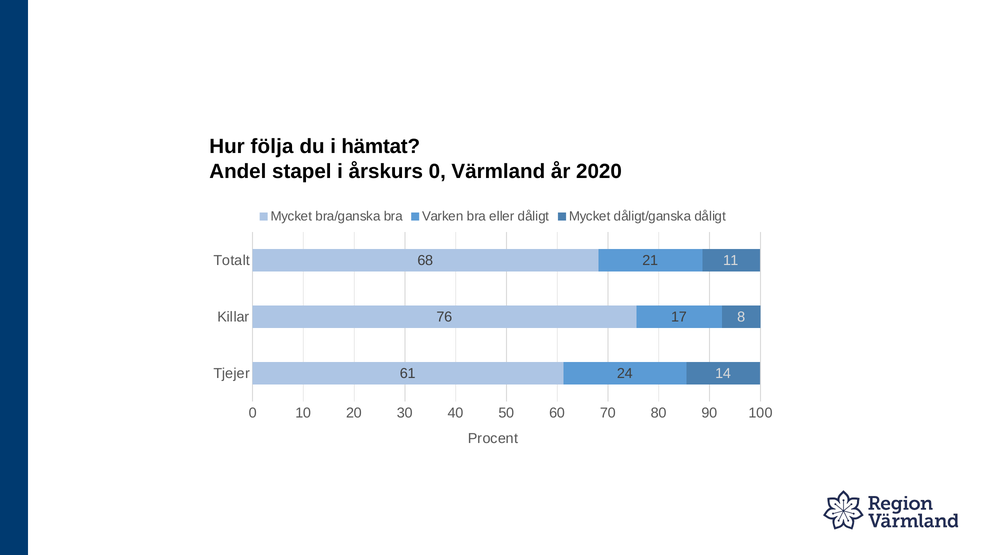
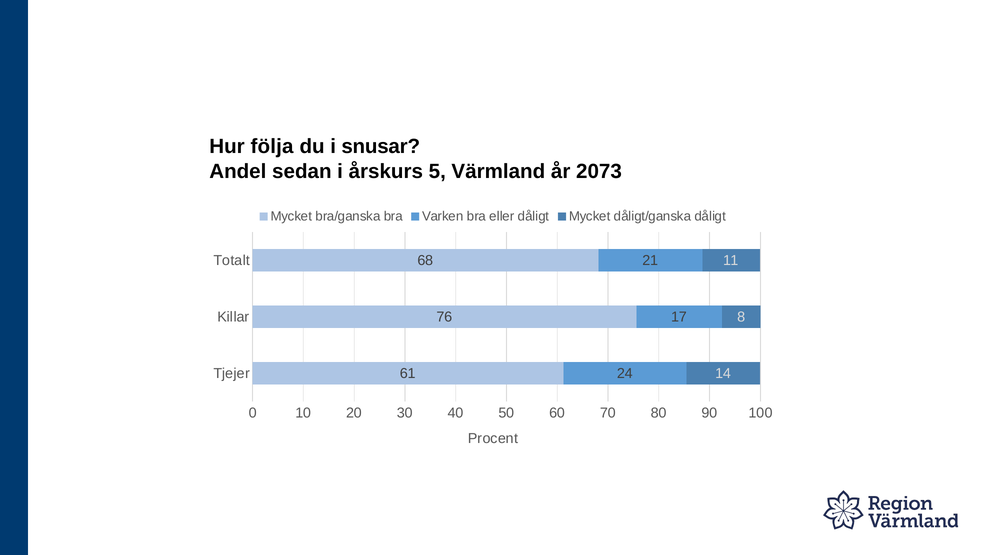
hämtat: hämtat -> snusar
stapel: stapel -> sedan
årskurs 0: 0 -> 5
2020: 2020 -> 2073
